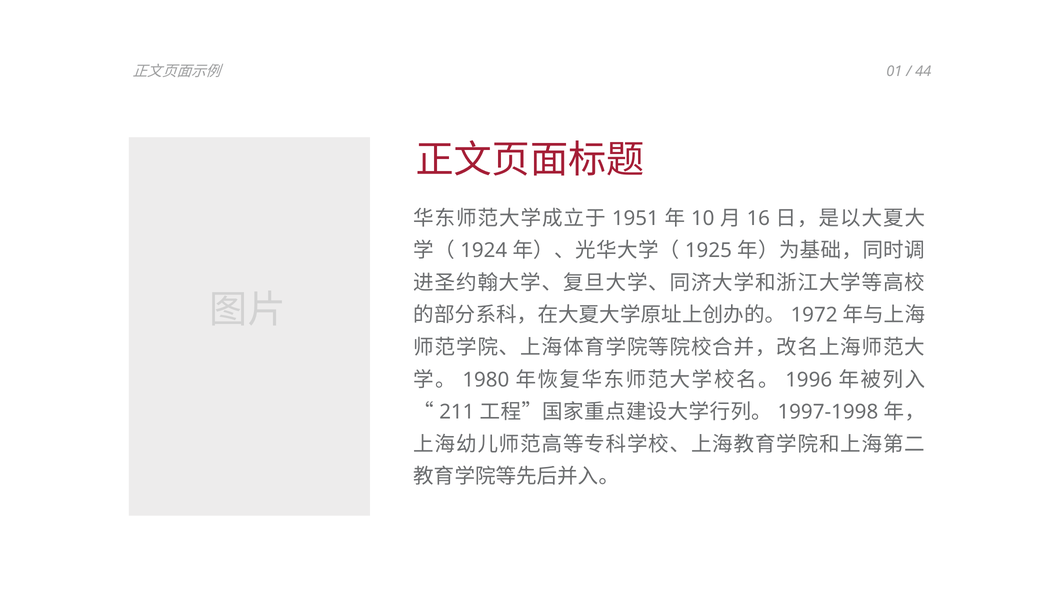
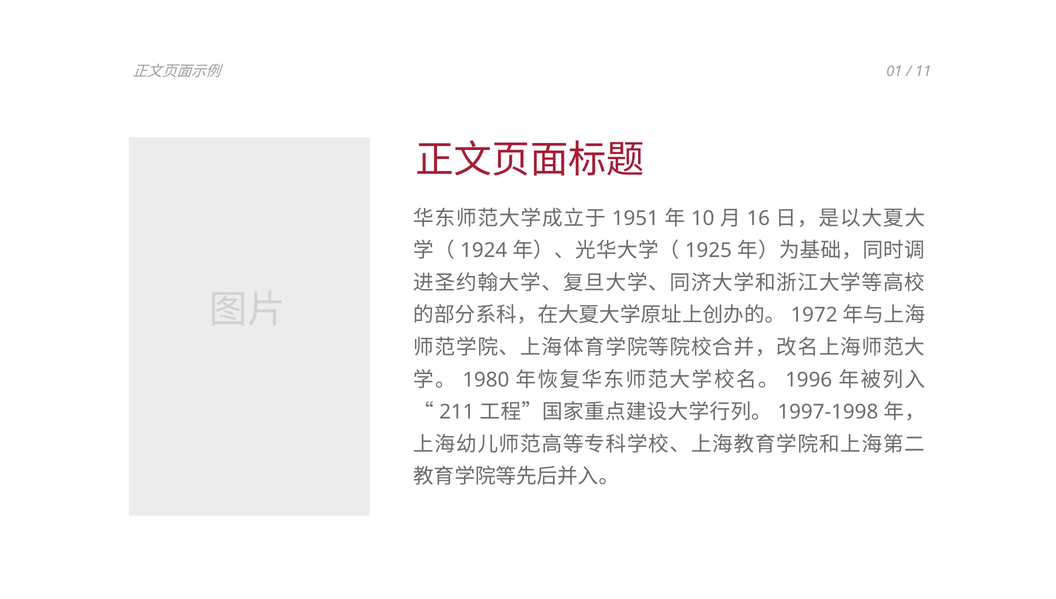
44: 44 -> 11
